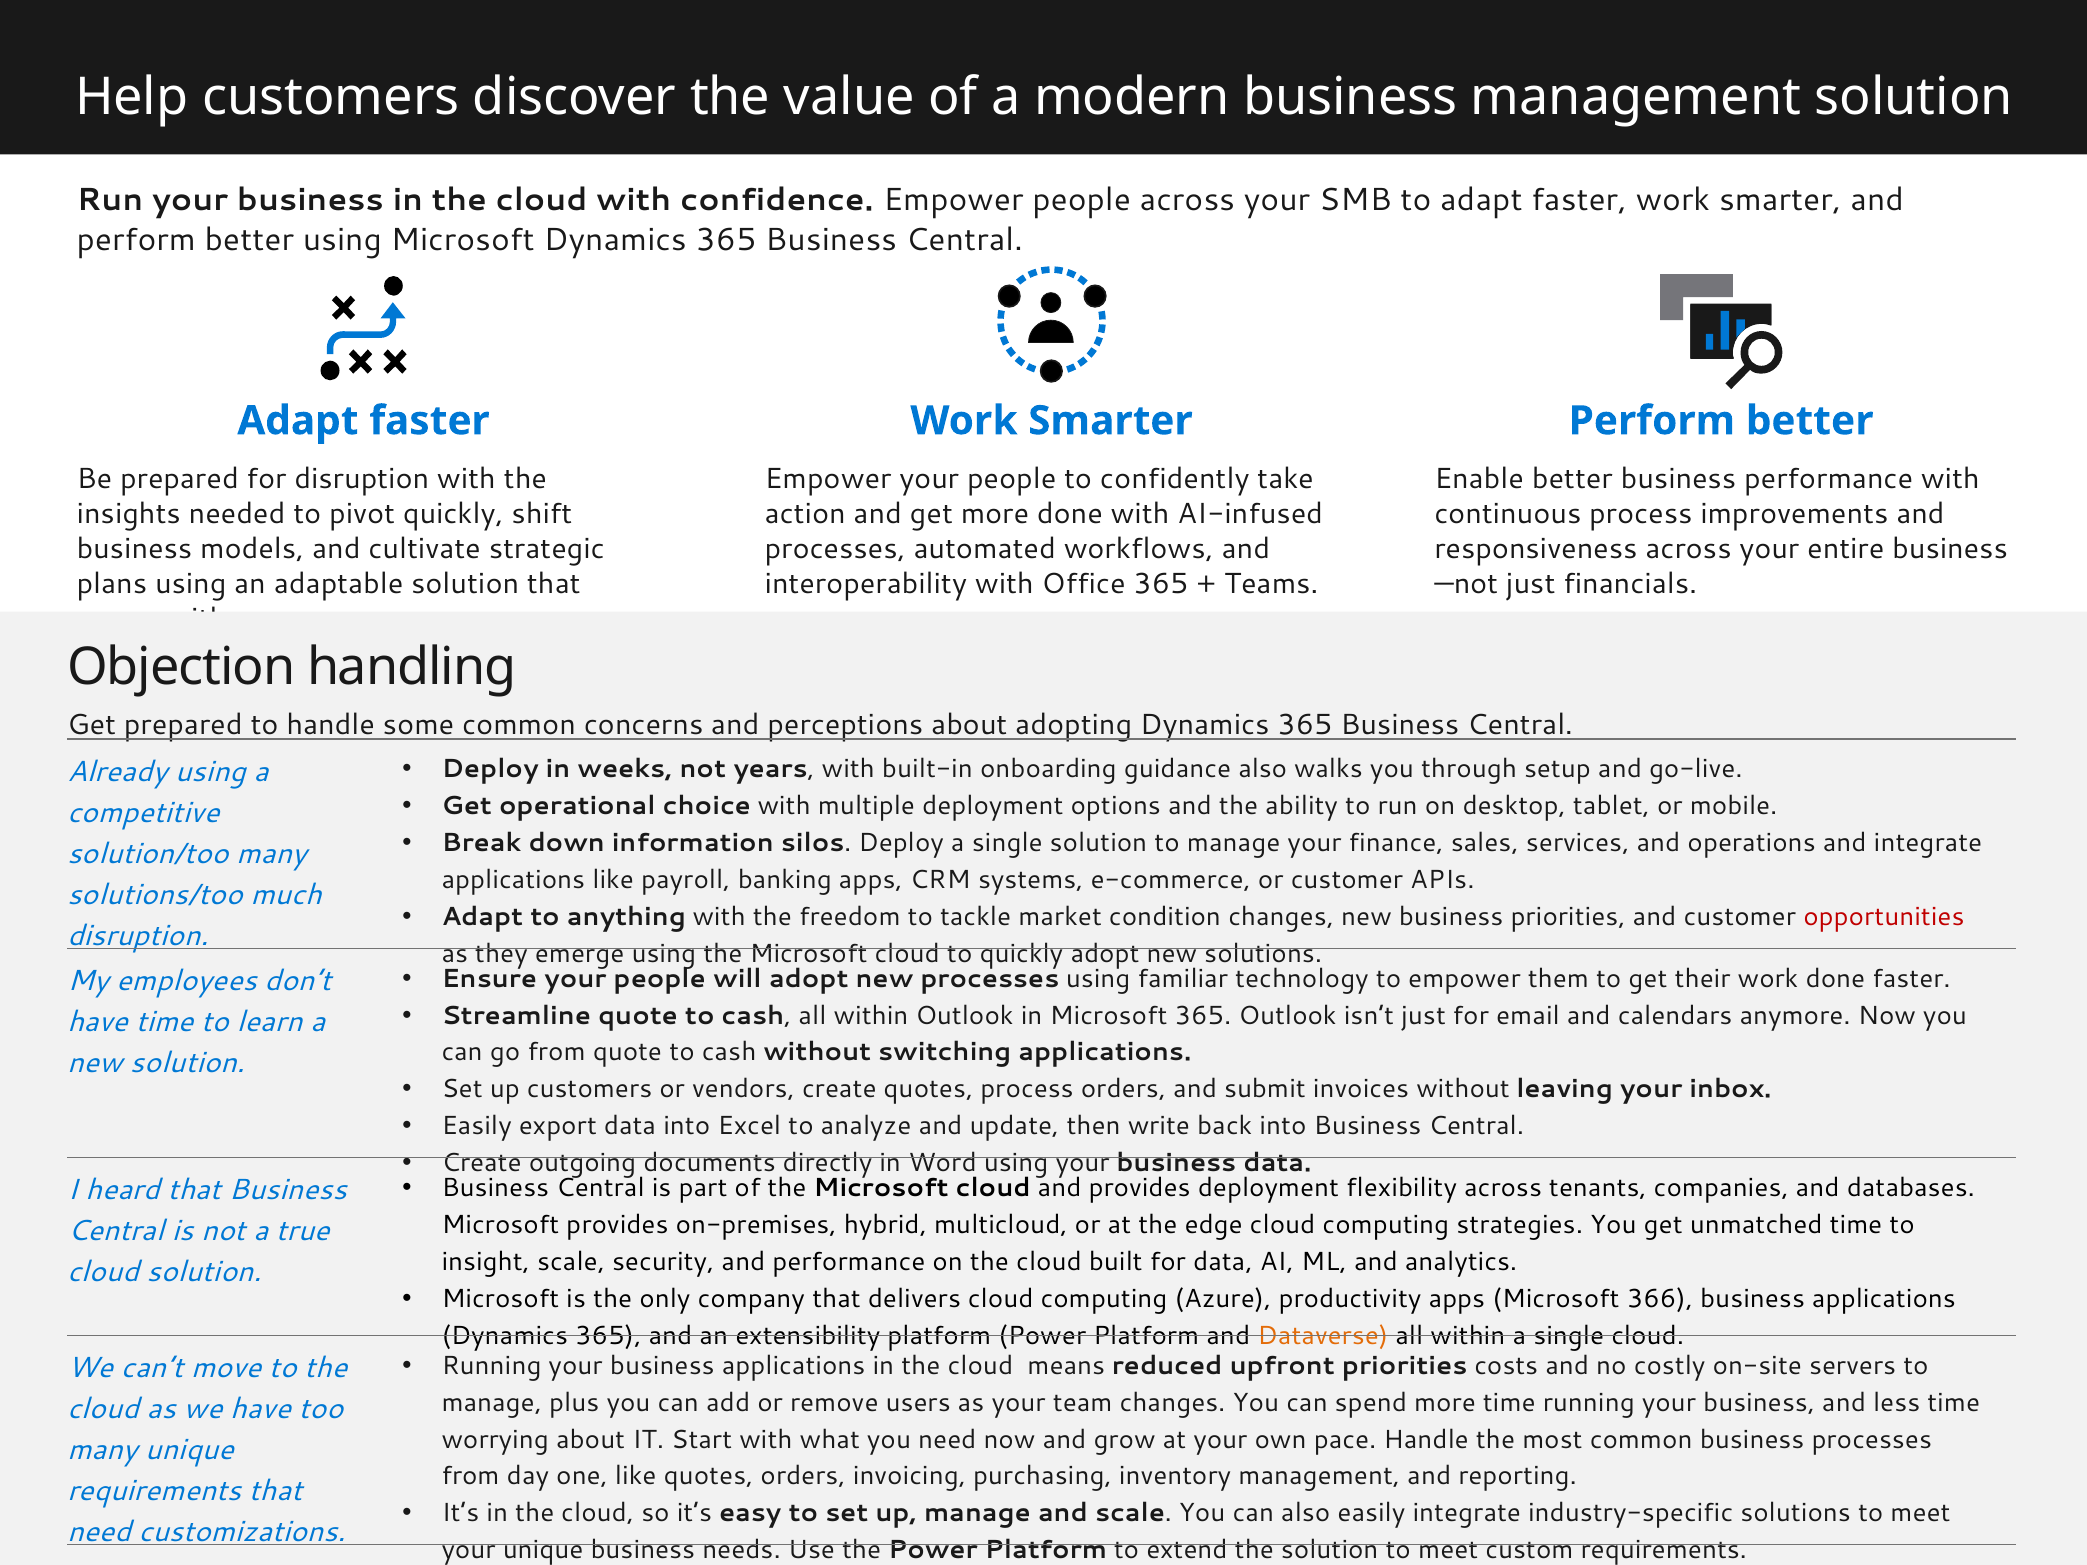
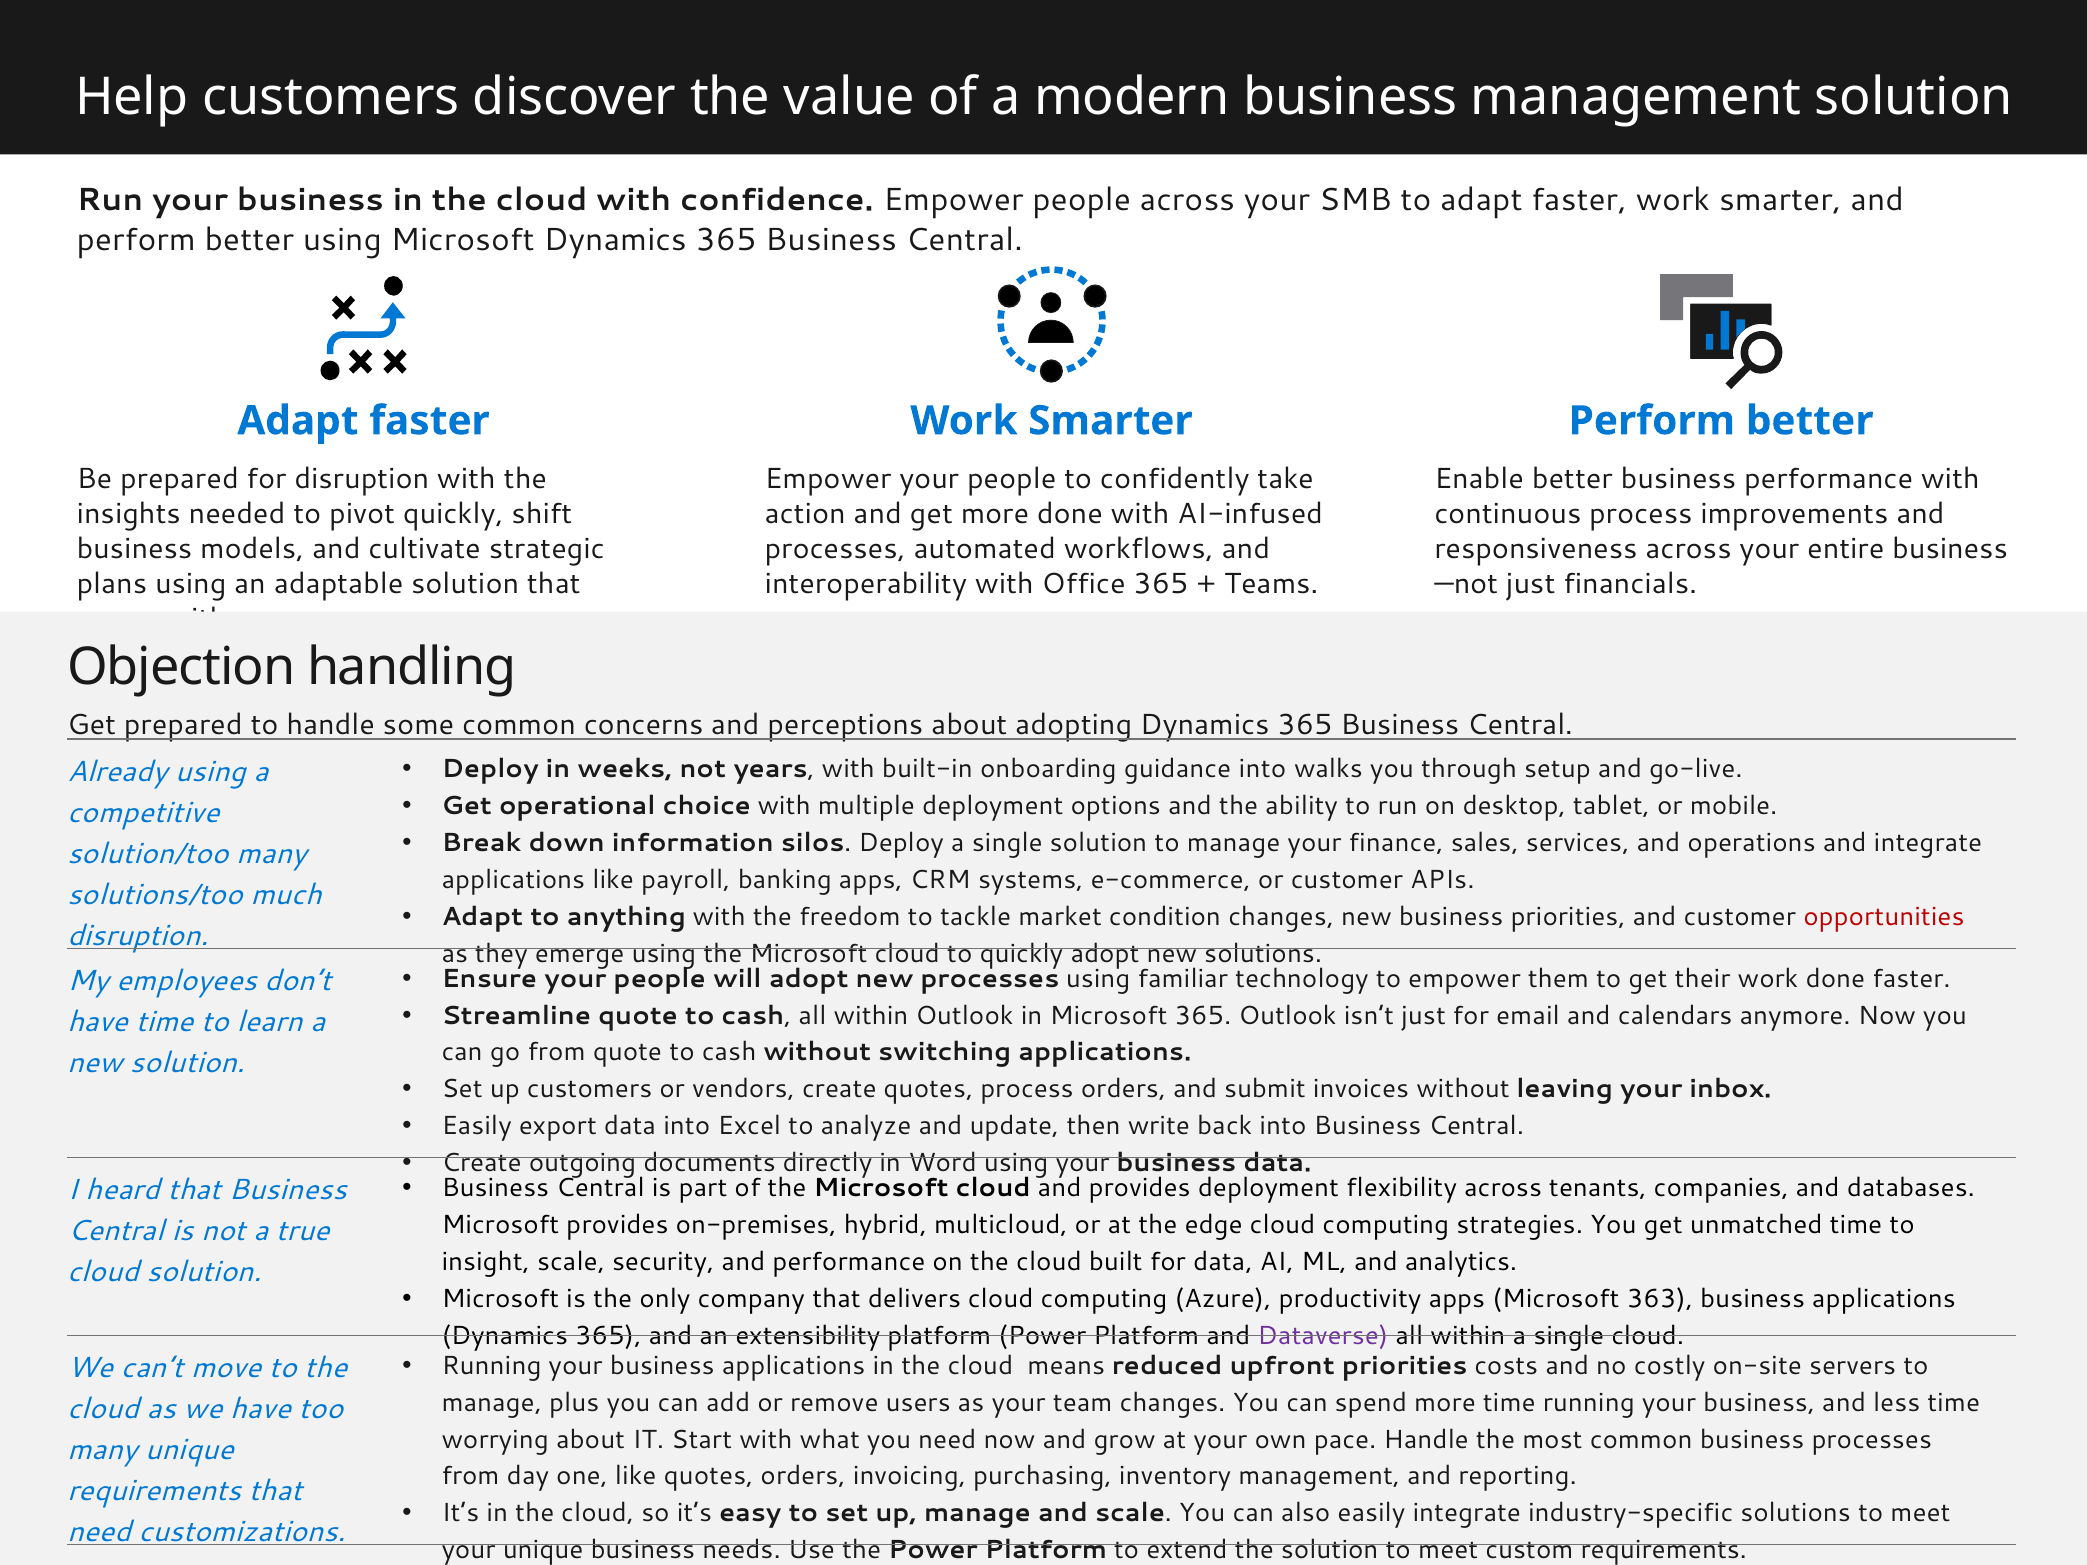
guidance also: also -> into
366: 366 -> 363
Dataverse colour: orange -> purple
